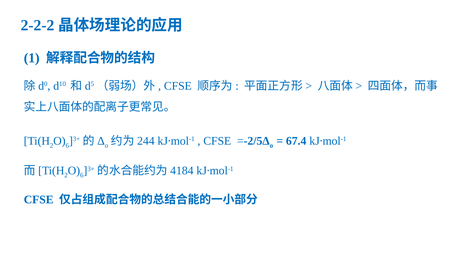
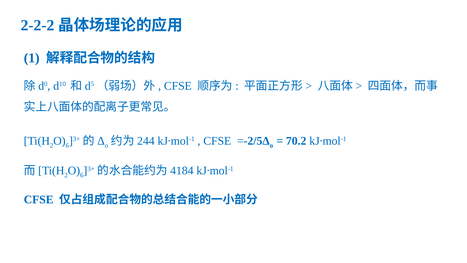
67.4: 67.4 -> 70.2
